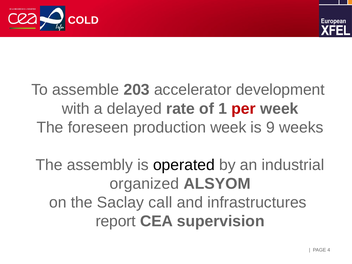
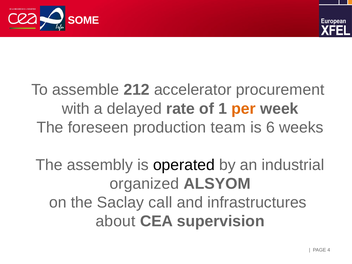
COLD: COLD -> SOME
203: 203 -> 212
development: development -> procurement
per colour: red -> orange
production week: week -> team
9: 9 -> 6
report: report -> about
